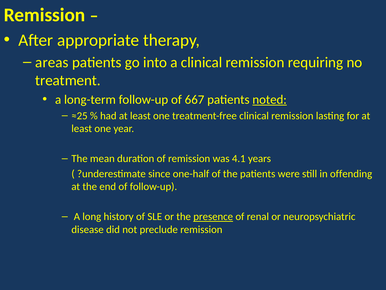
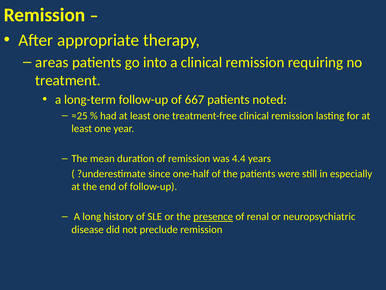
noted underline: present -> none
4.1: 4.1 -> 4.4
offending: offending -> especially
